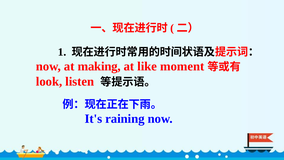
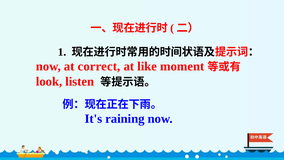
making: making -> correct
